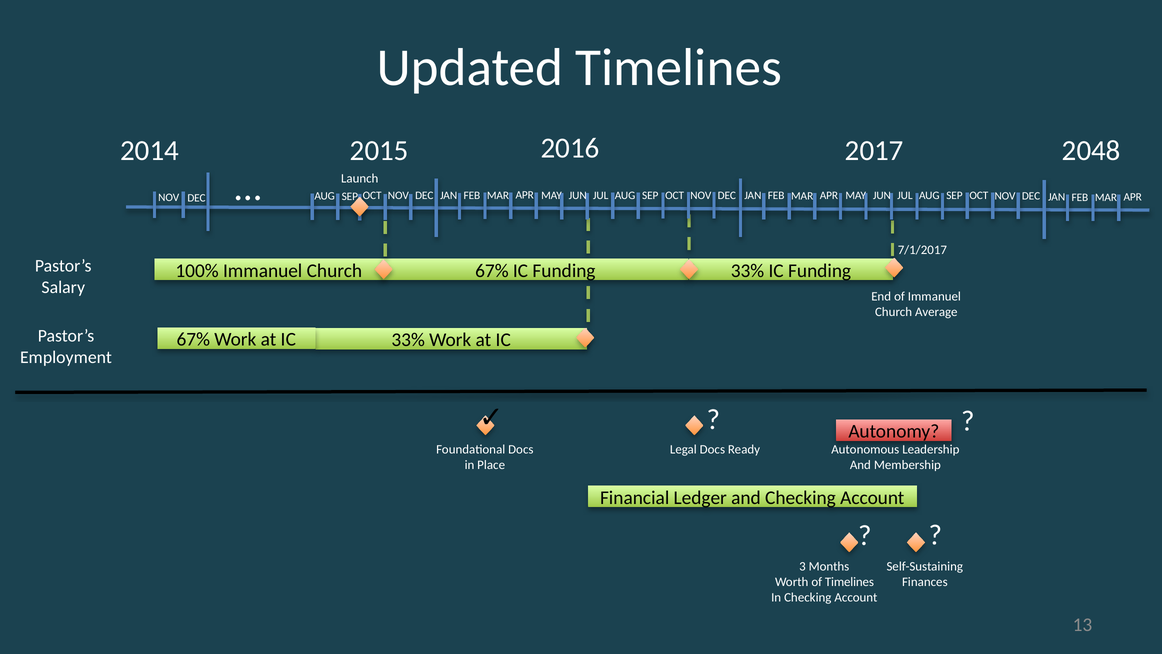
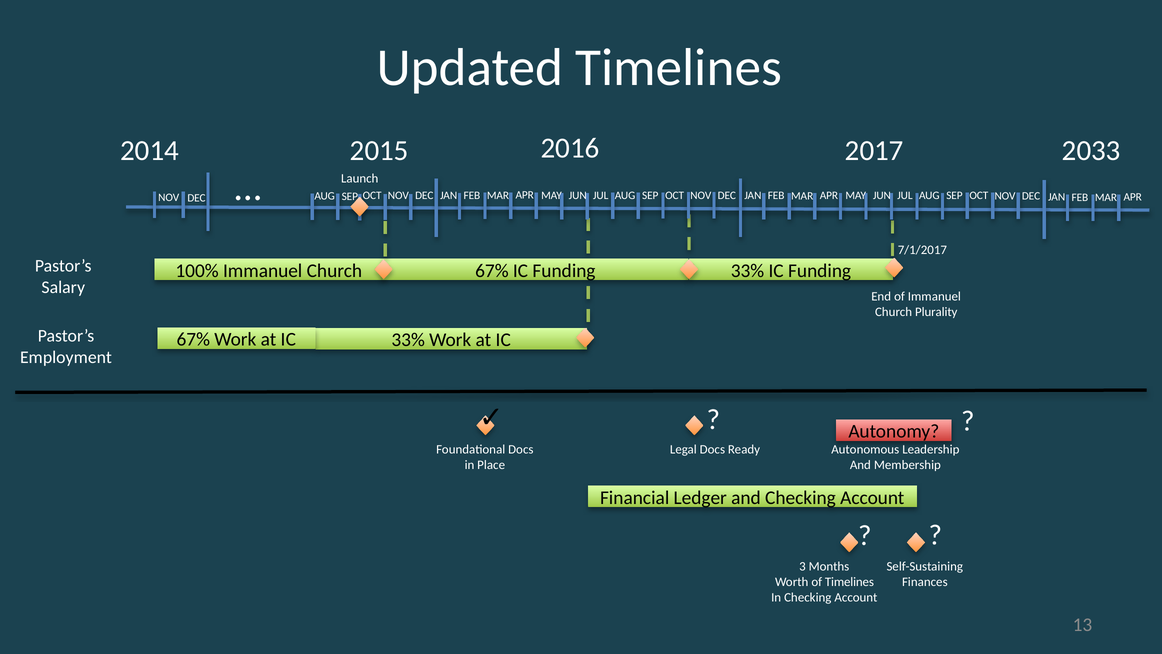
2048: 2048 -> 2033
Average: Average -> Plurality
